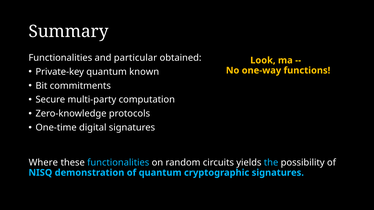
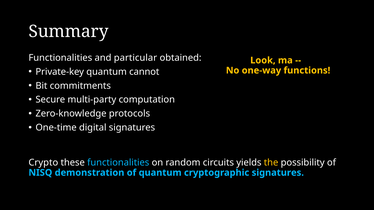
known: known -> cannot
Where: Where -> Crypto
the colour: light blue -> yellow
